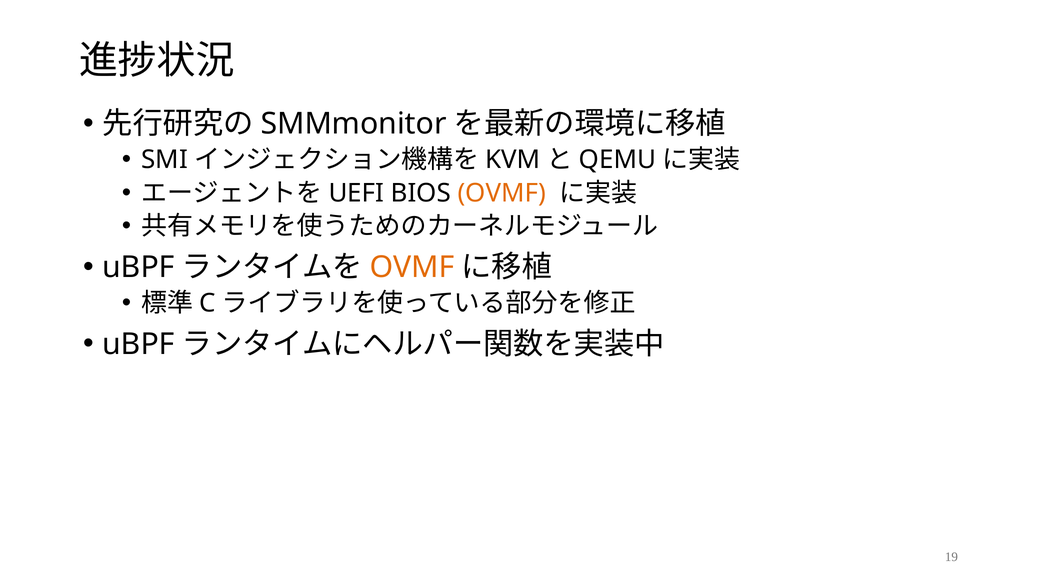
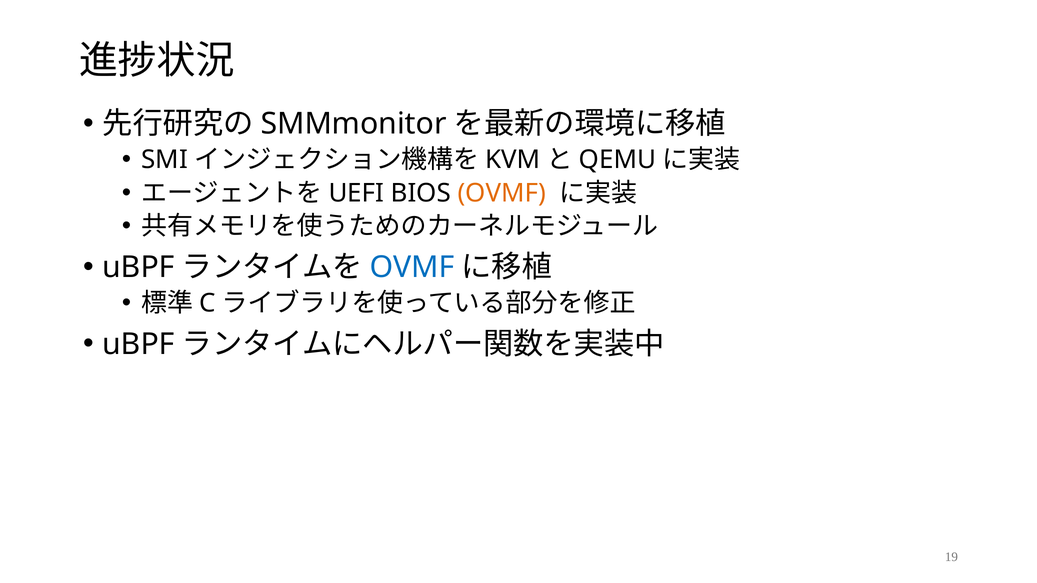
OVMF at (412, 268) colour: orange -> blue
